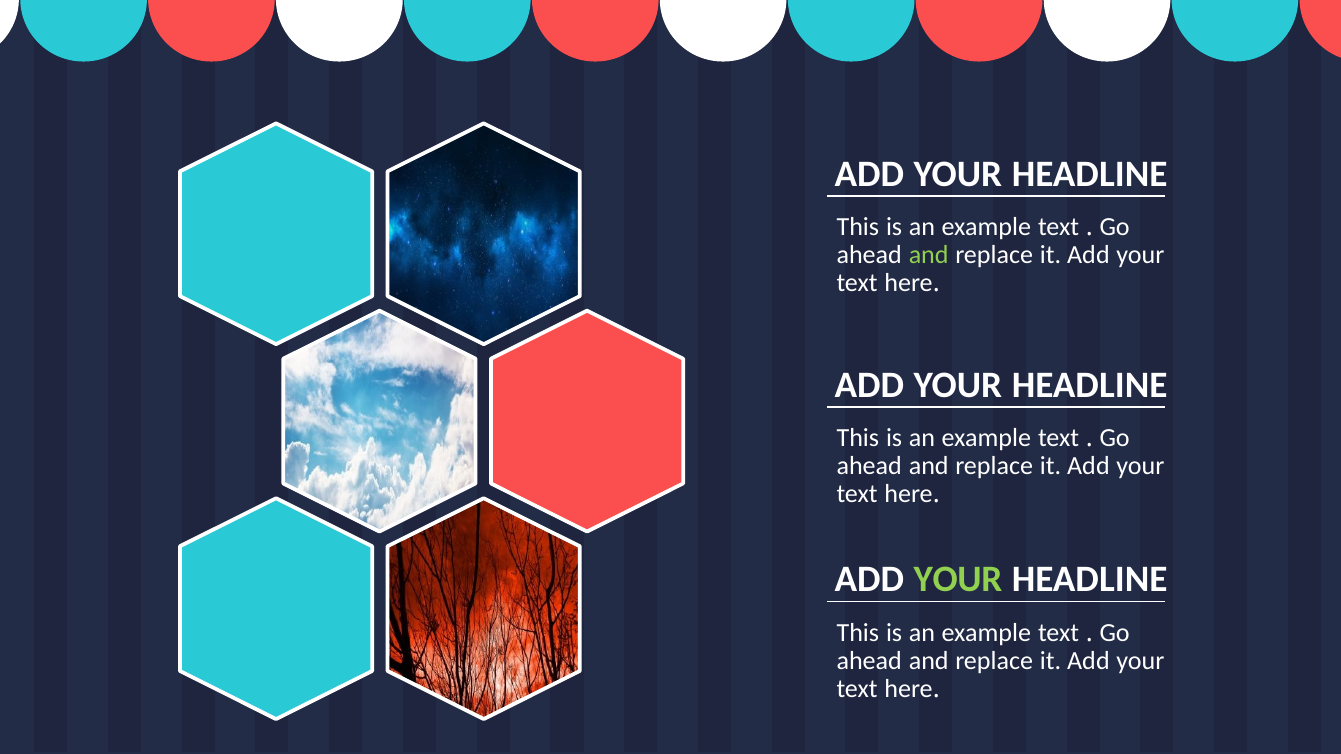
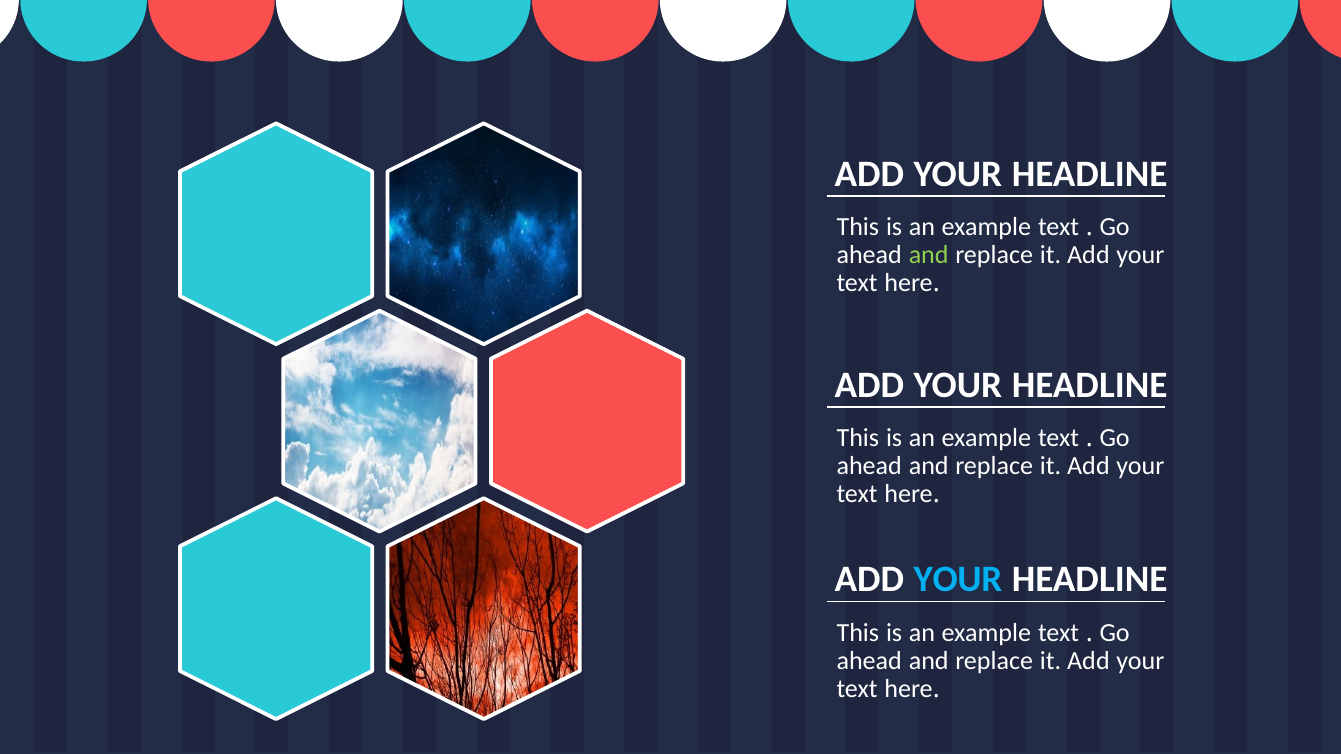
YOUR at (958, 580) colour: light green -> light blue
